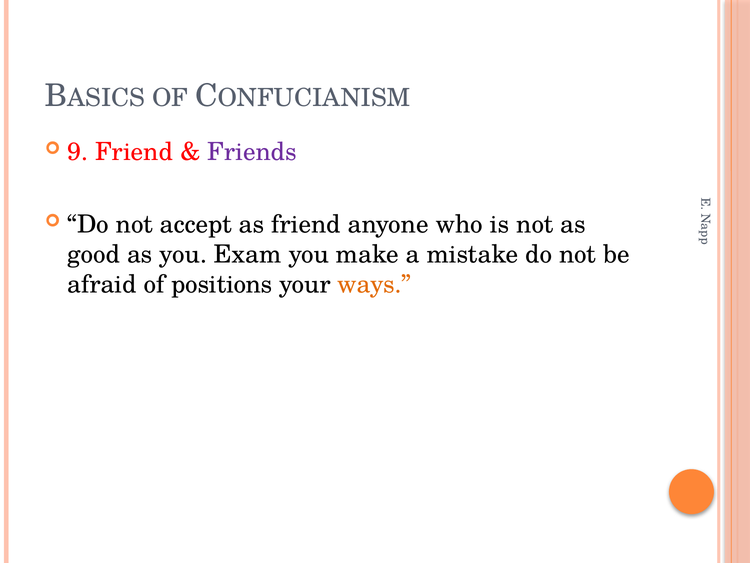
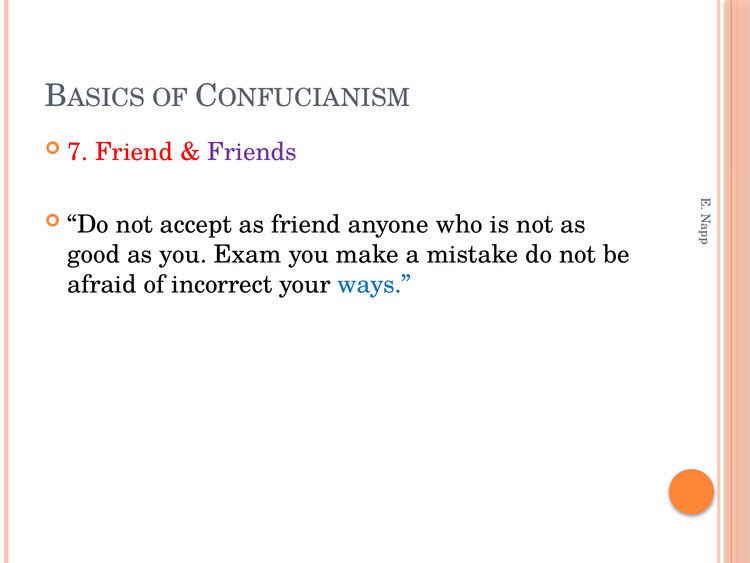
9: 9 -> 7
positions: positions -> incorrect
ways colour: orange -> blue
